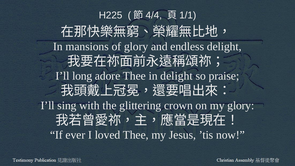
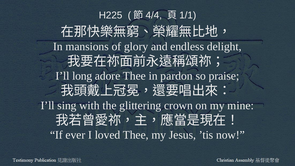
in delight: delight -> pardon
my glory: glory -> mine
